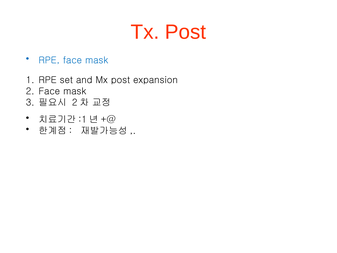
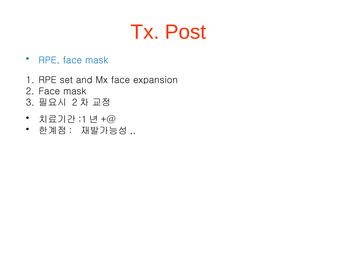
Mx post: post -> face
